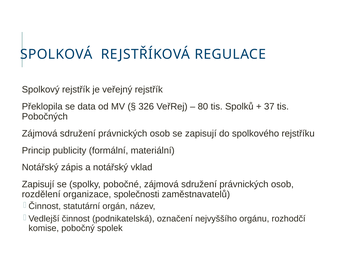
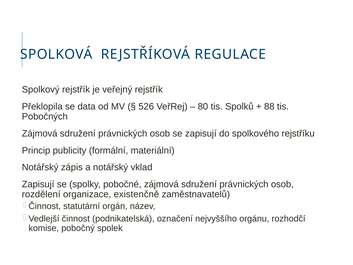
326: 326 -> 526
37: 37 -> 88
společnosti: společnosti -> existenčně
